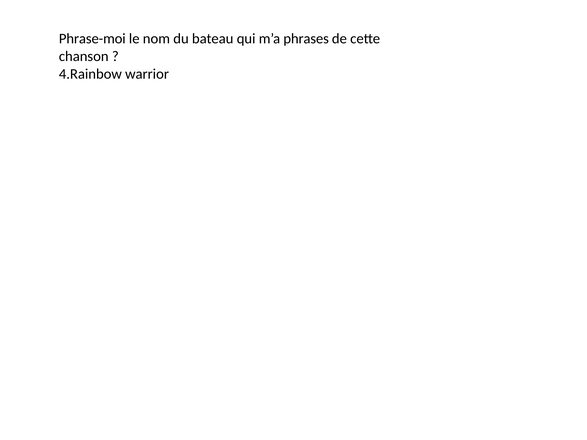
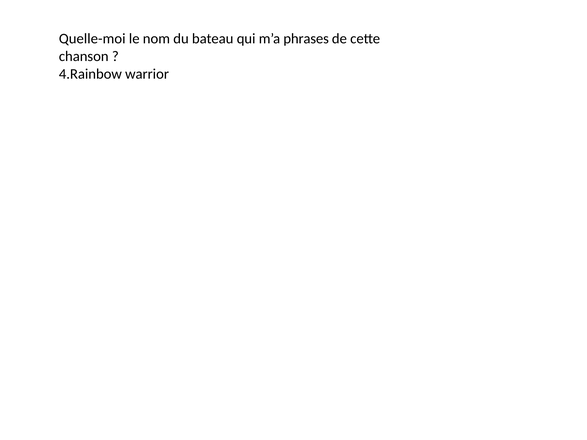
Phrase-moi: Phrase-moi -> Quelle-moi
